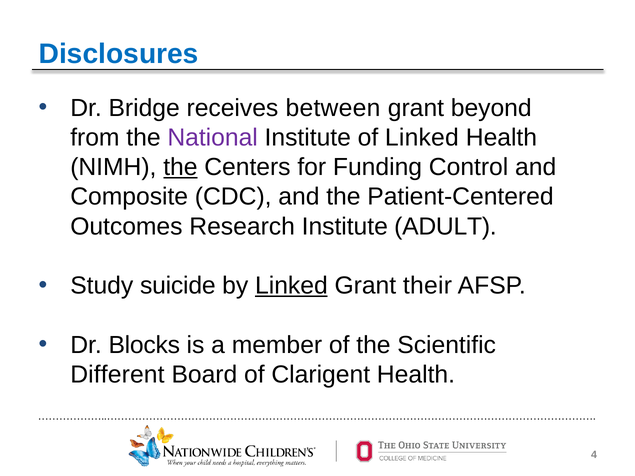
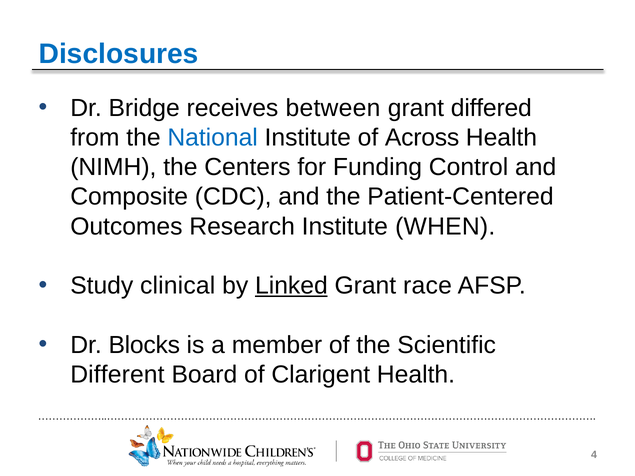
beyond: beyond -> differed
National colour: purple -> blue
of Linked: Linked -> Across
the at (180, 167) underline: present -> none
ADULT: ADULT -> WHEN
suicide: suicide -> clinical
their: their -> race
